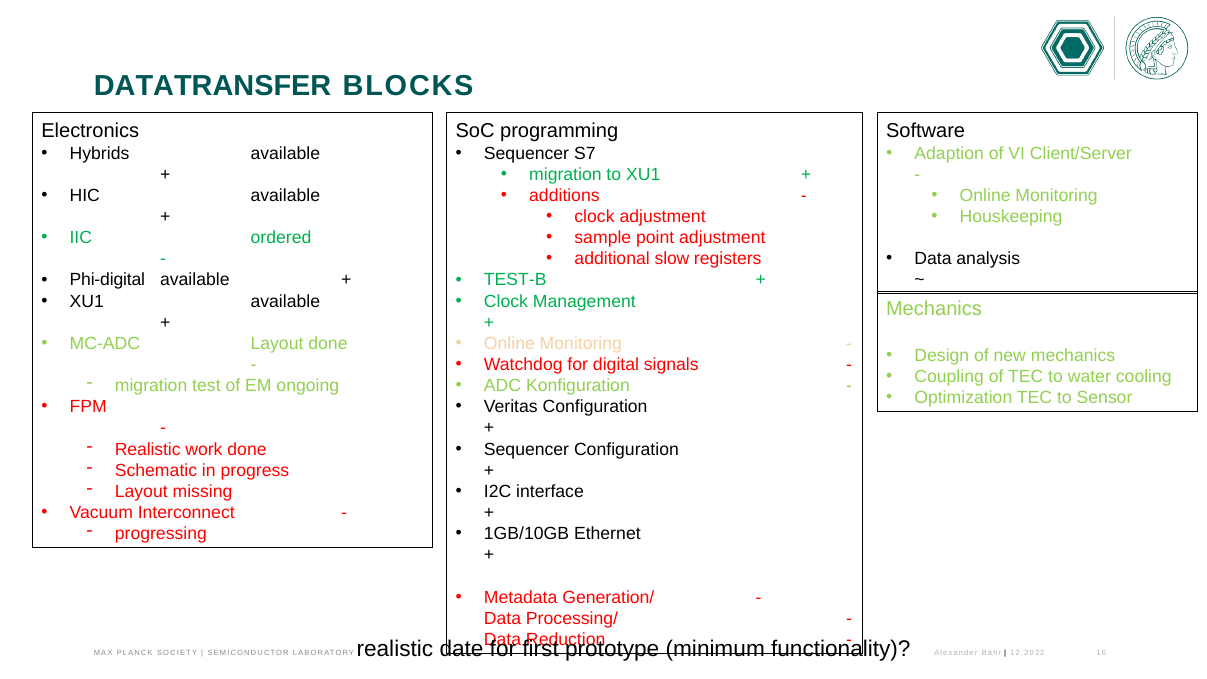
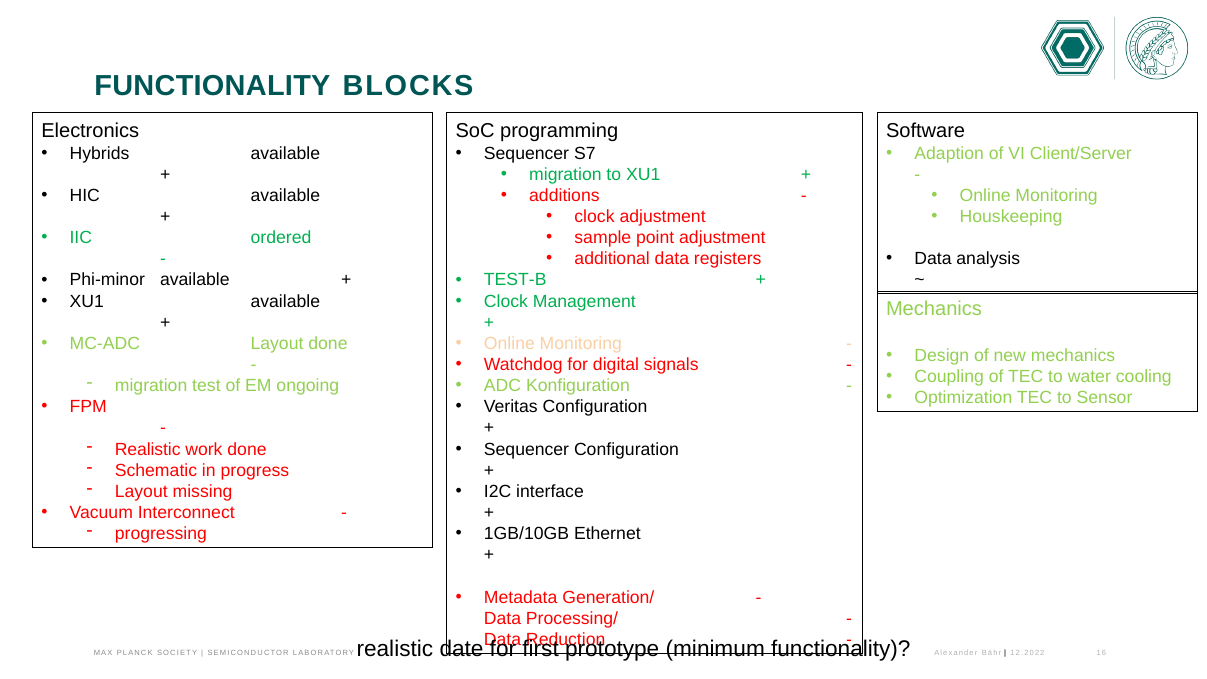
DATATRANSFER at (213, 86): DATATRANSFER -> FUNCTIONALITY
additional slow: slow -> data
Phi-digital: Phi-digital -> Phi-minor
